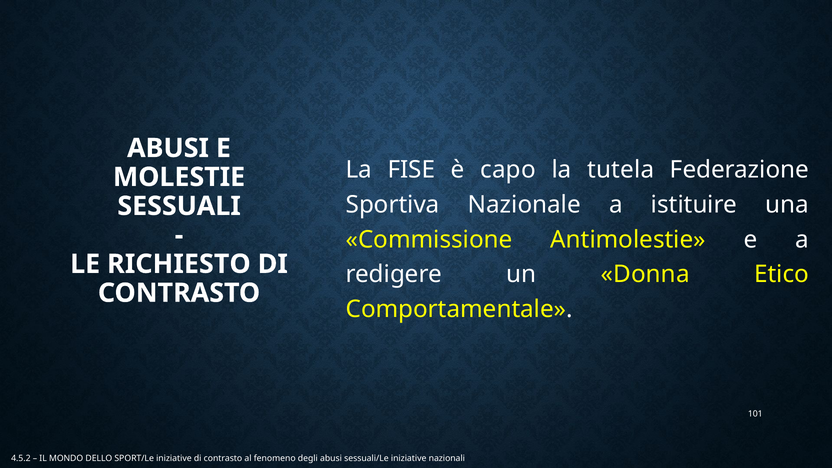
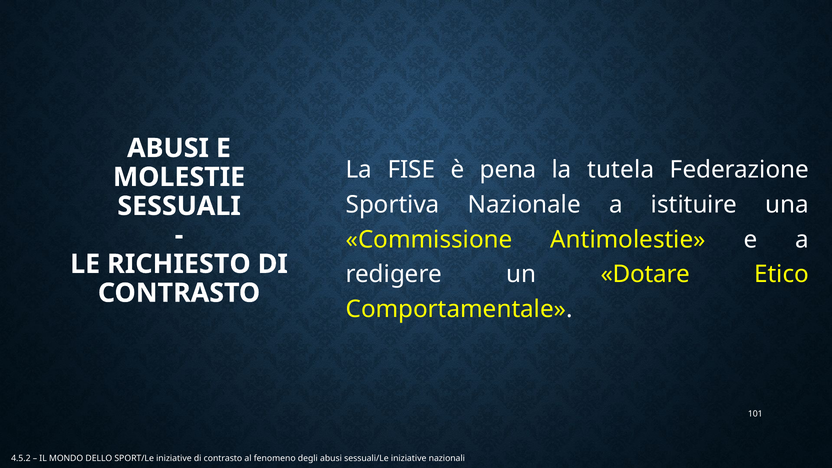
capo: capo -> pena
Donna: Donna -> Dotare
